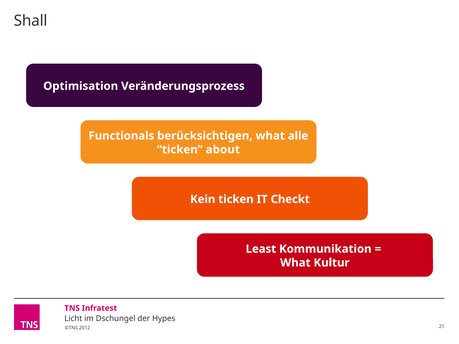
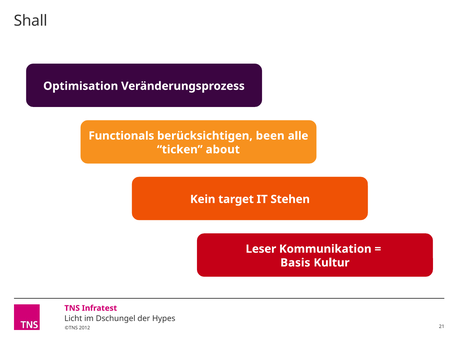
berücksichtigen what: what -> been
Kein ticken: ticken -> target
Checkt: Checkt -> Stehen
Least: Least -> Leser
What at (295, 263): What -> Basis
